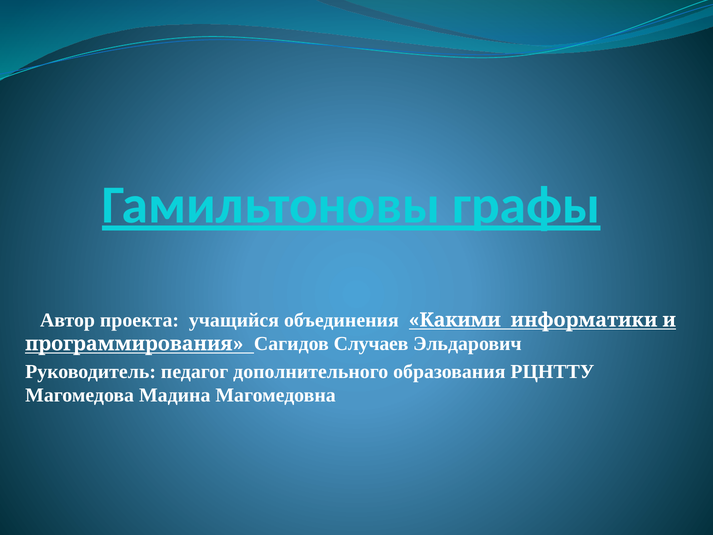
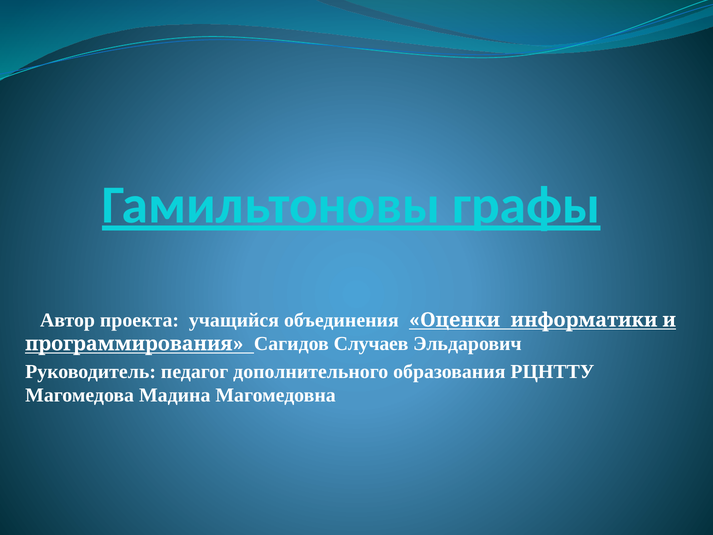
Какими: Какими -> Оценки
